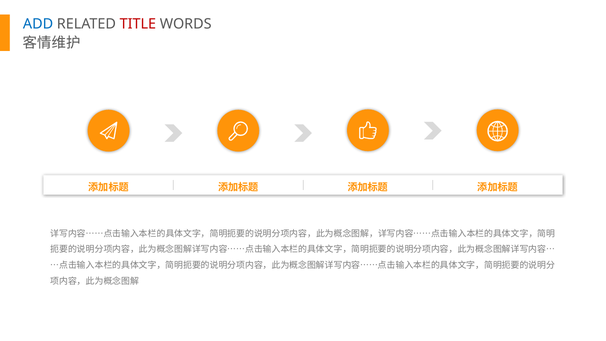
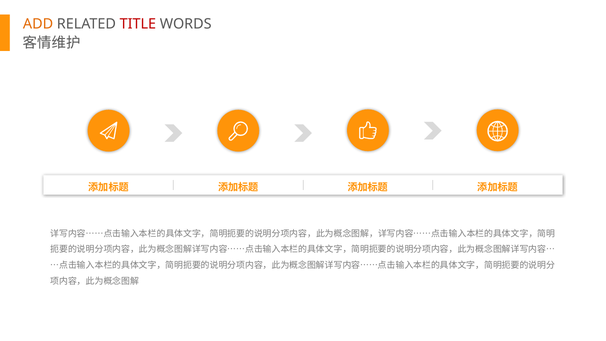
ADD colour: blue -> orange
